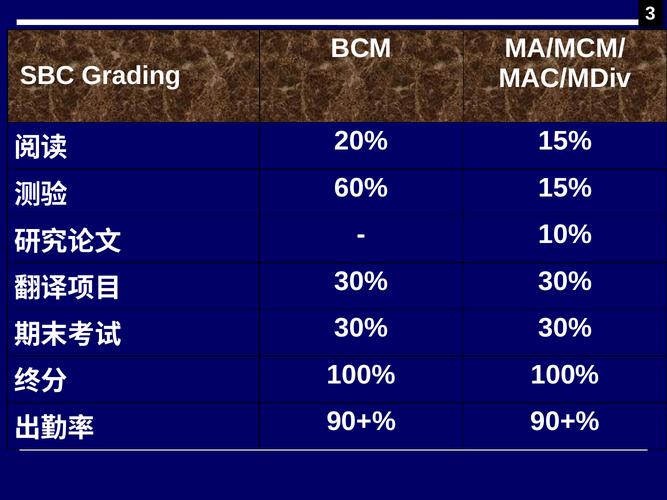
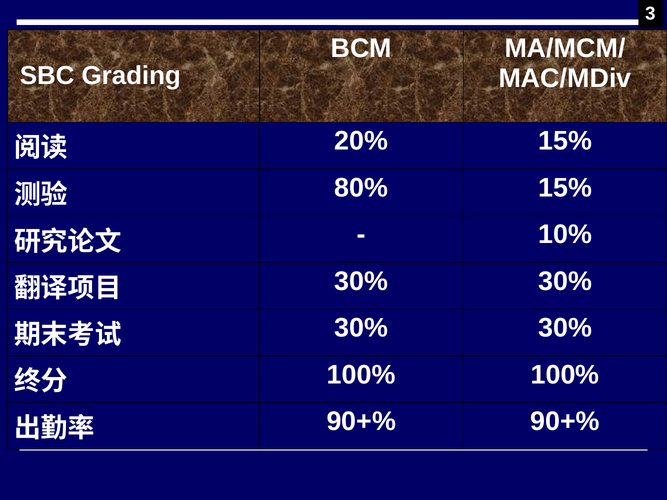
60%: 60% -> 80%
